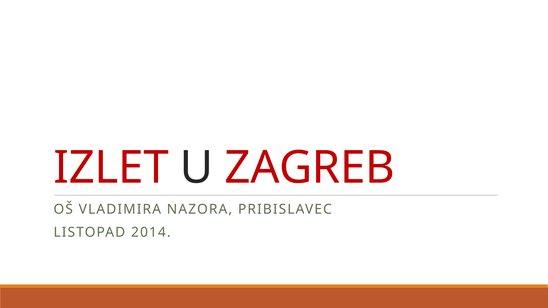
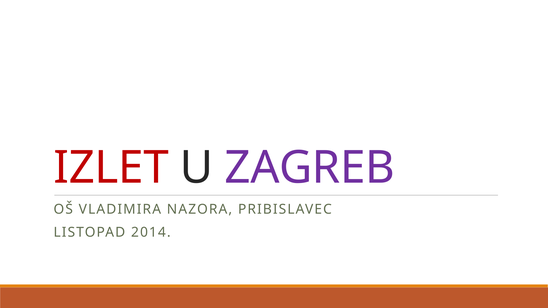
ZAGREB colour: red -> purple
